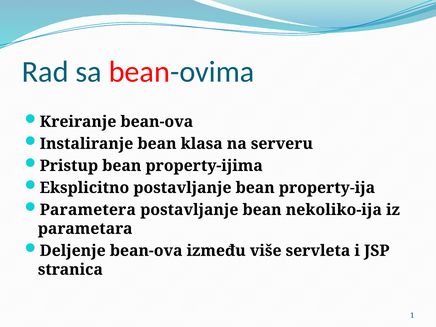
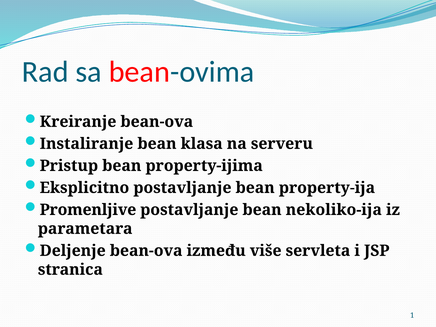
Parametera: Parametera -> Promenljive
